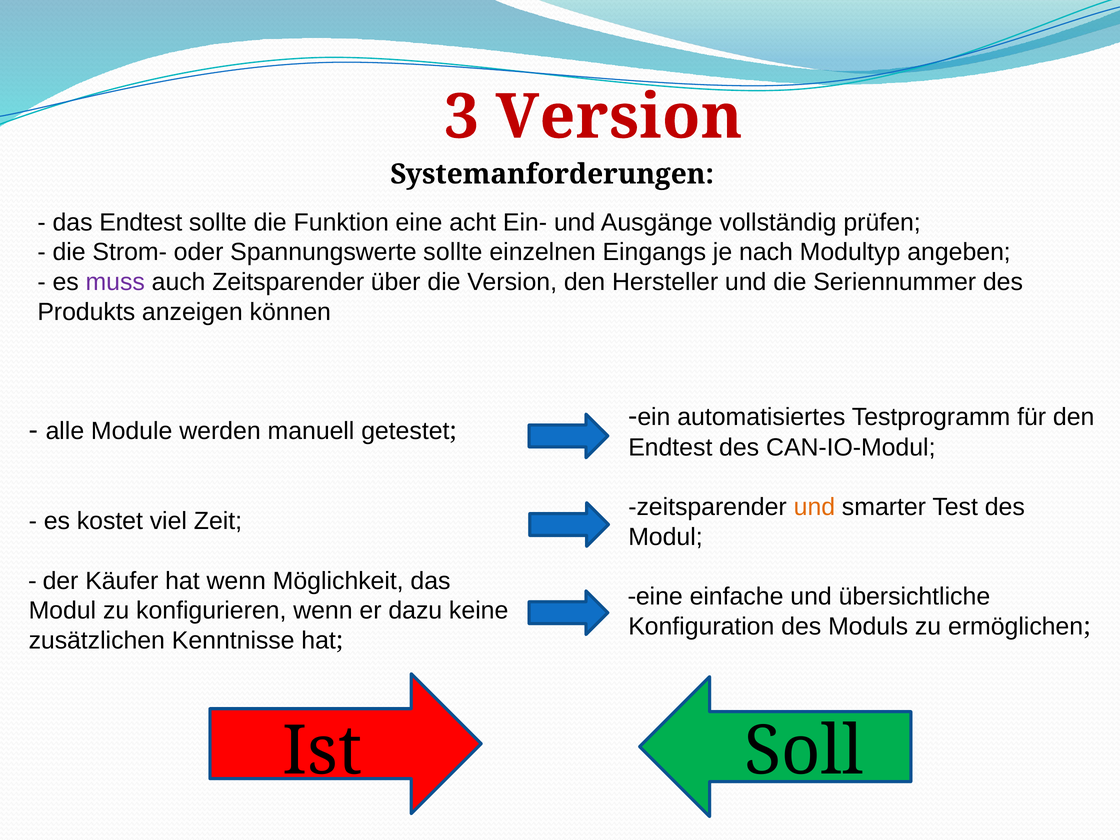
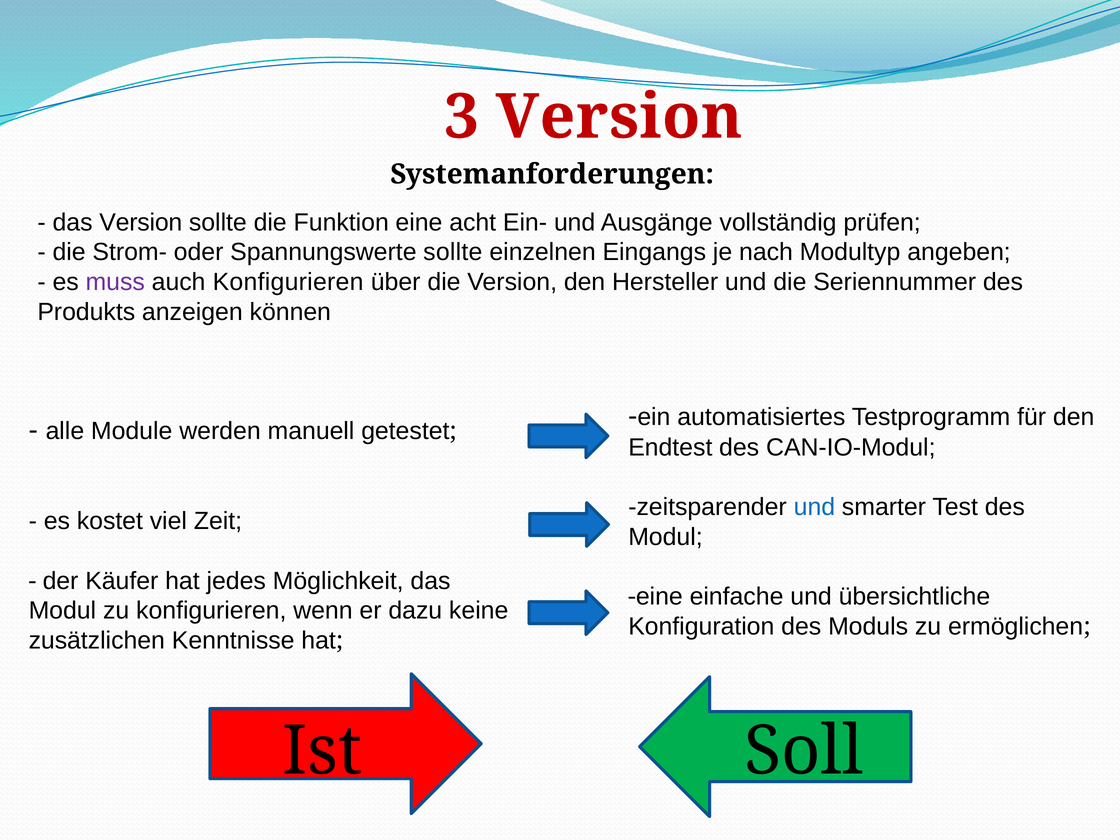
das Endtest: Endtest -> Version
auch Zeitsparender: Zeitsparender -> Konfigurieren
und at (814, 507) colour: orange -> blue
hat wenn: wenn -> jedes
